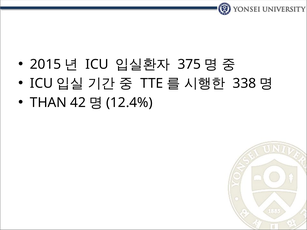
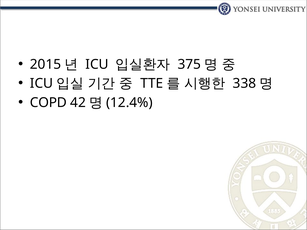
THAN: THAN -> COPD
